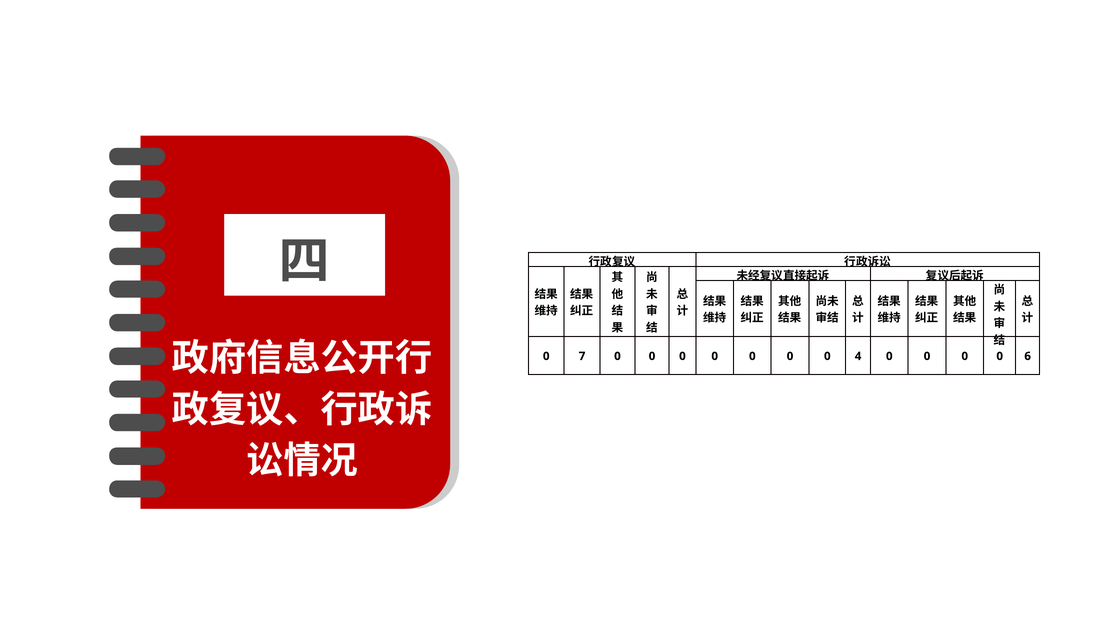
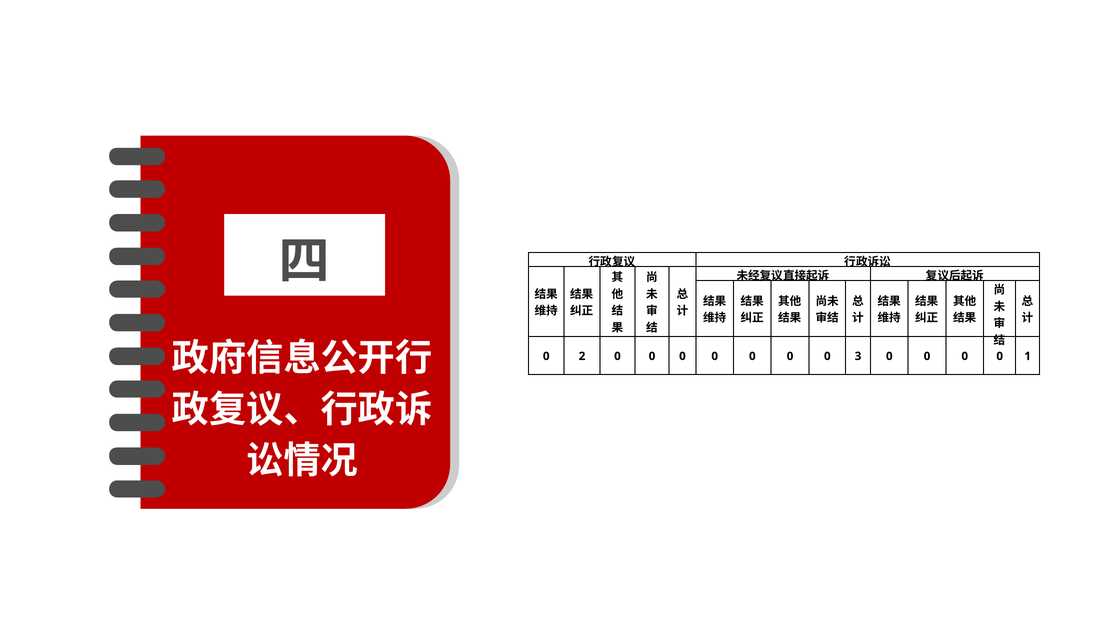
7: 7 -> 2
4: 4 -> 3
6: 6 -> 1
